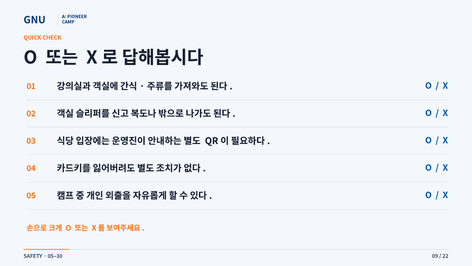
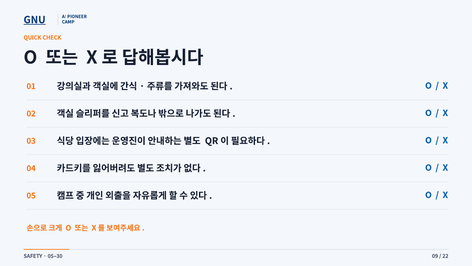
GNU underline: none -> present
